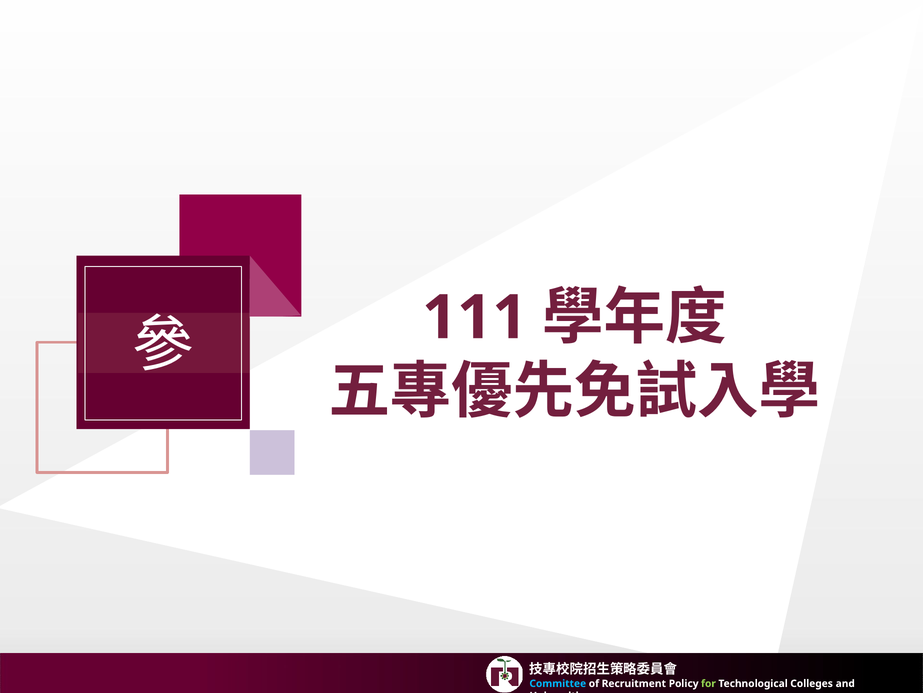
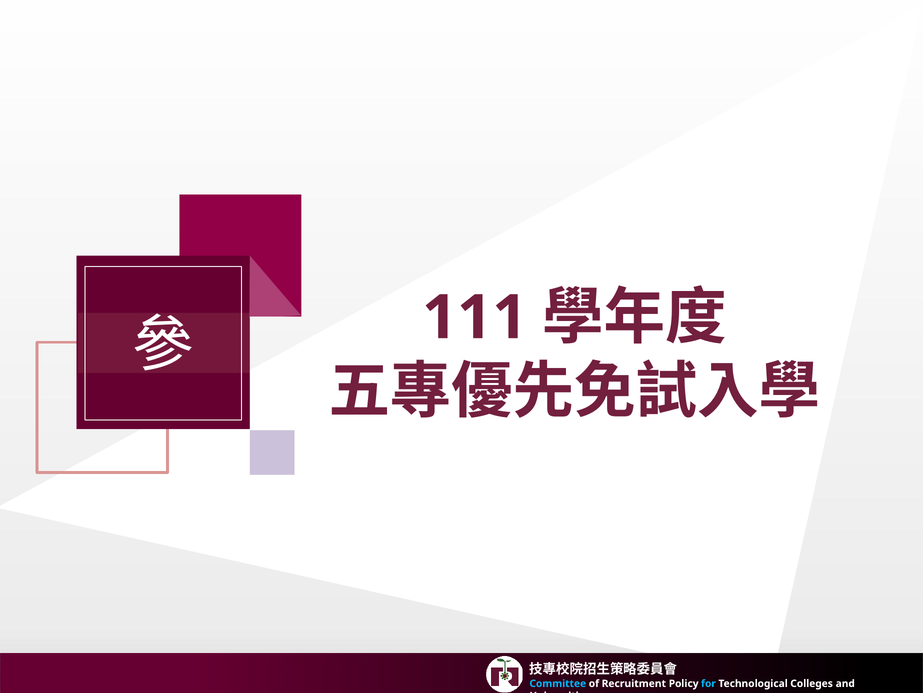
for colour: light green -> light blue
